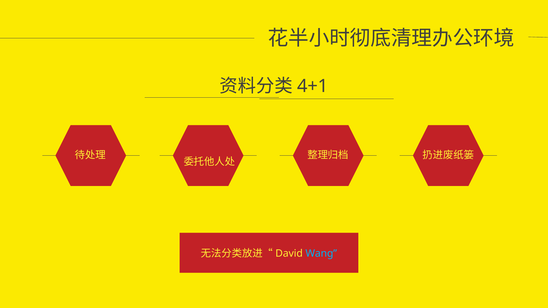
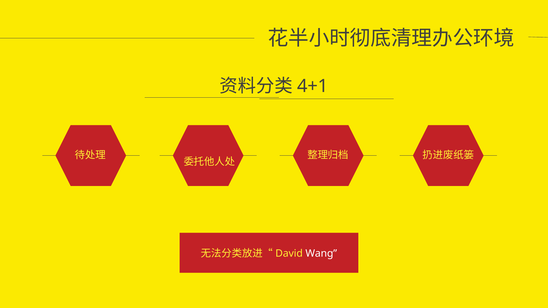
Wang colour: light blue -> white
